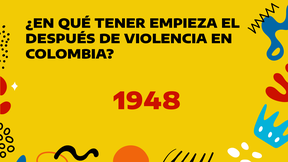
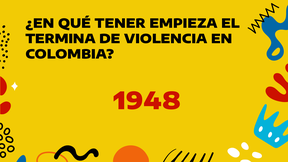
DESPUÉS: DESPUÉS -> TERMINA
